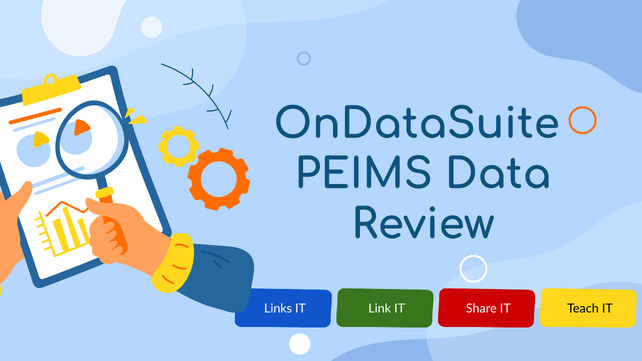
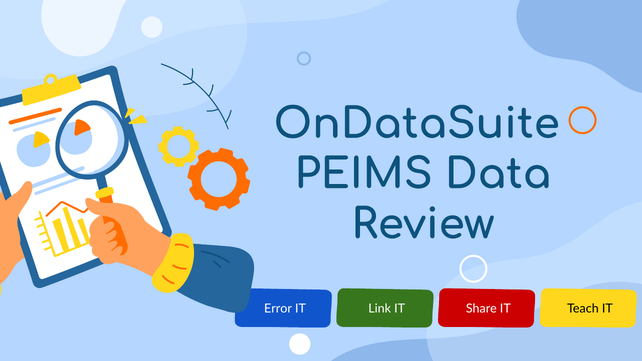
Links: Links -> Error
